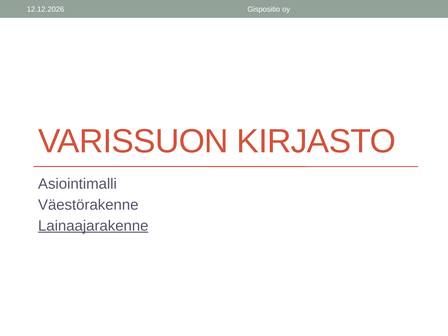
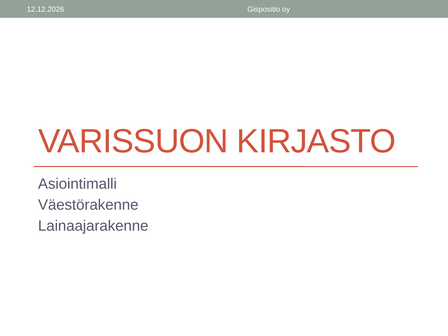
Lainaajarakenne underline: present -> none
